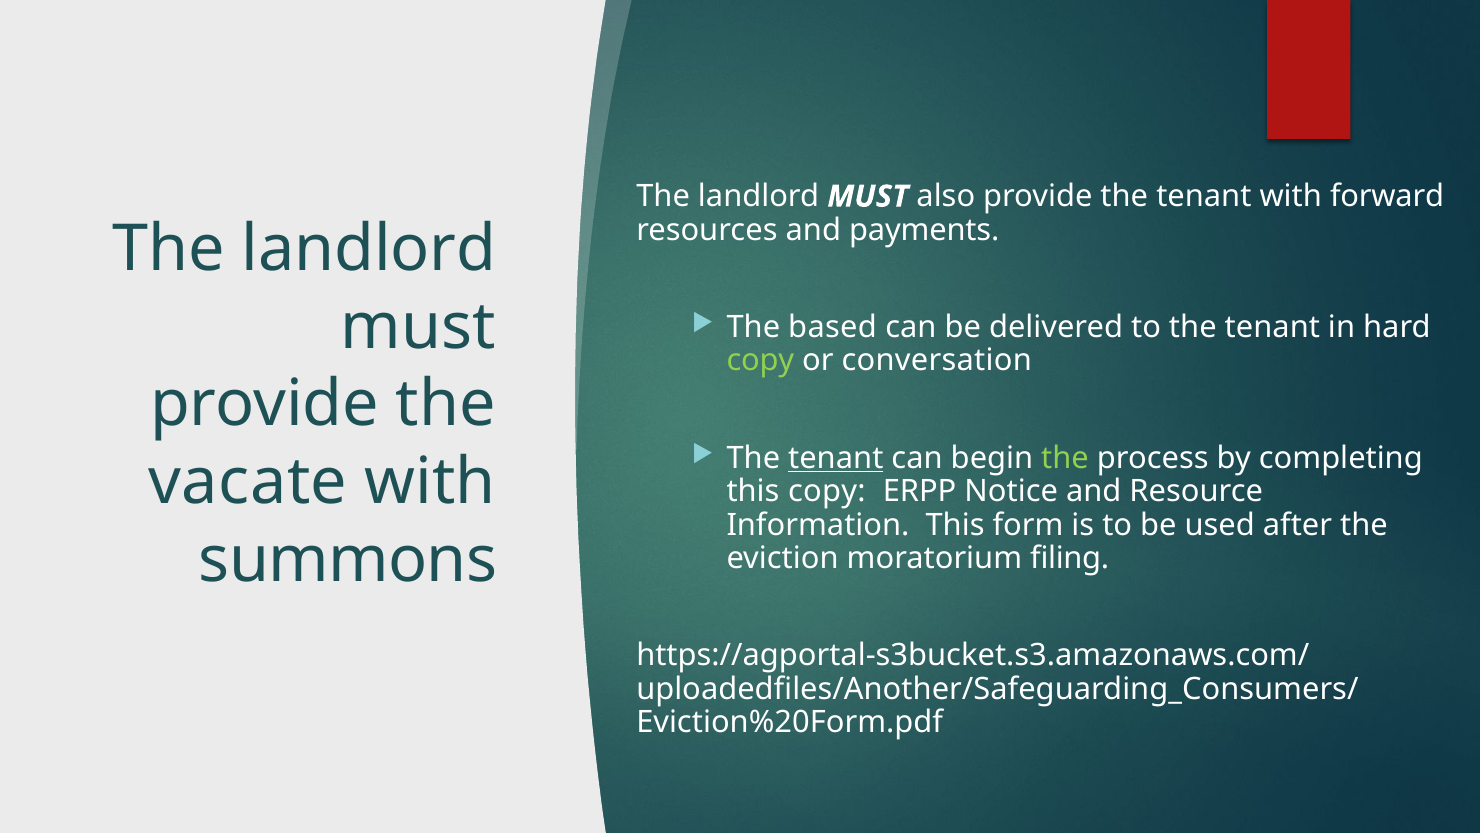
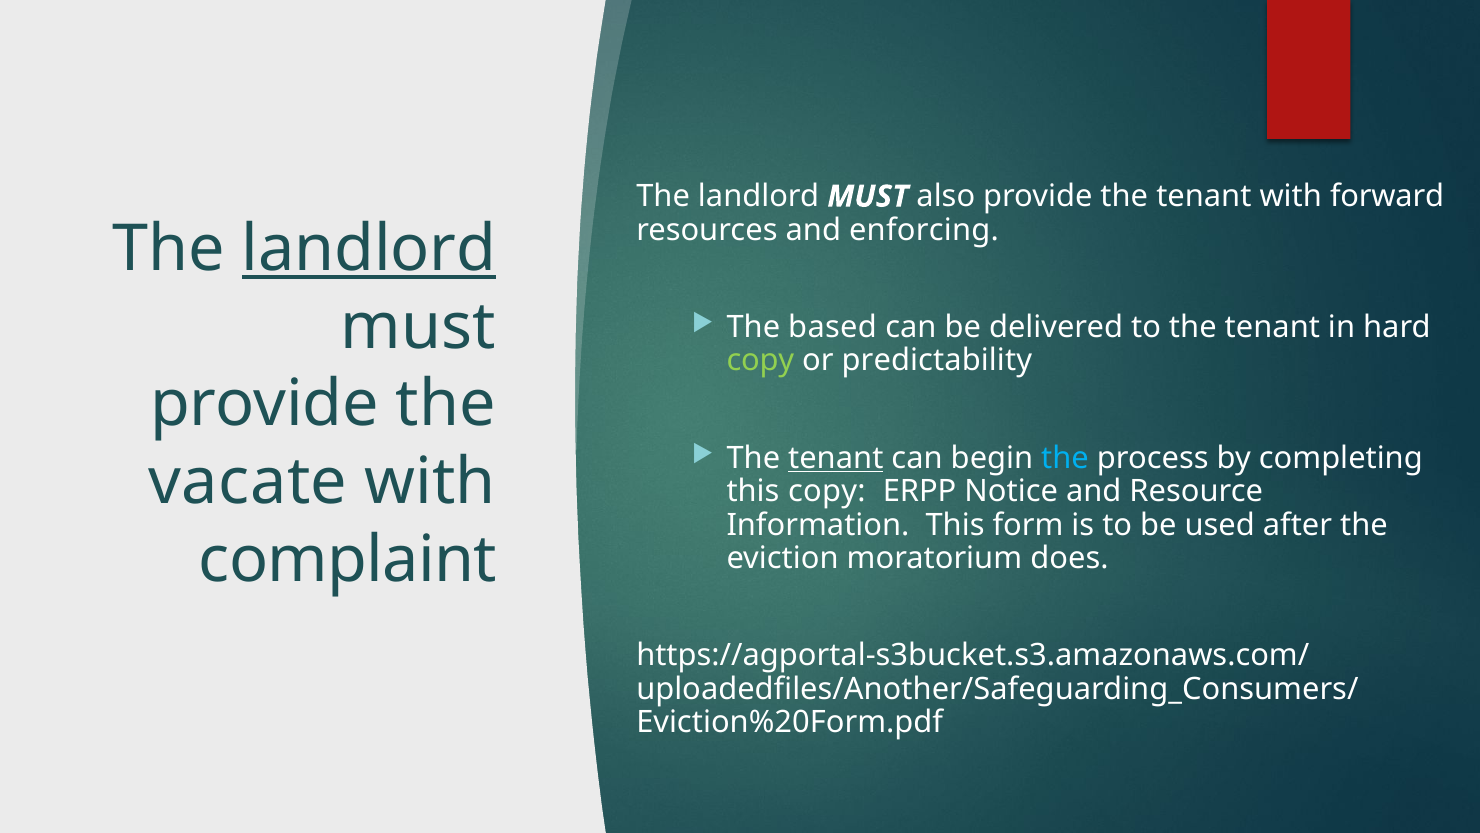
payments: payments -> enforcing
landlord at (369, 249) underline: none -> present
conversation: conversation -> predictability
the at (1065, 458) colour: light green -> light blue
summons: summons -> complaint
filing: filing -> does
